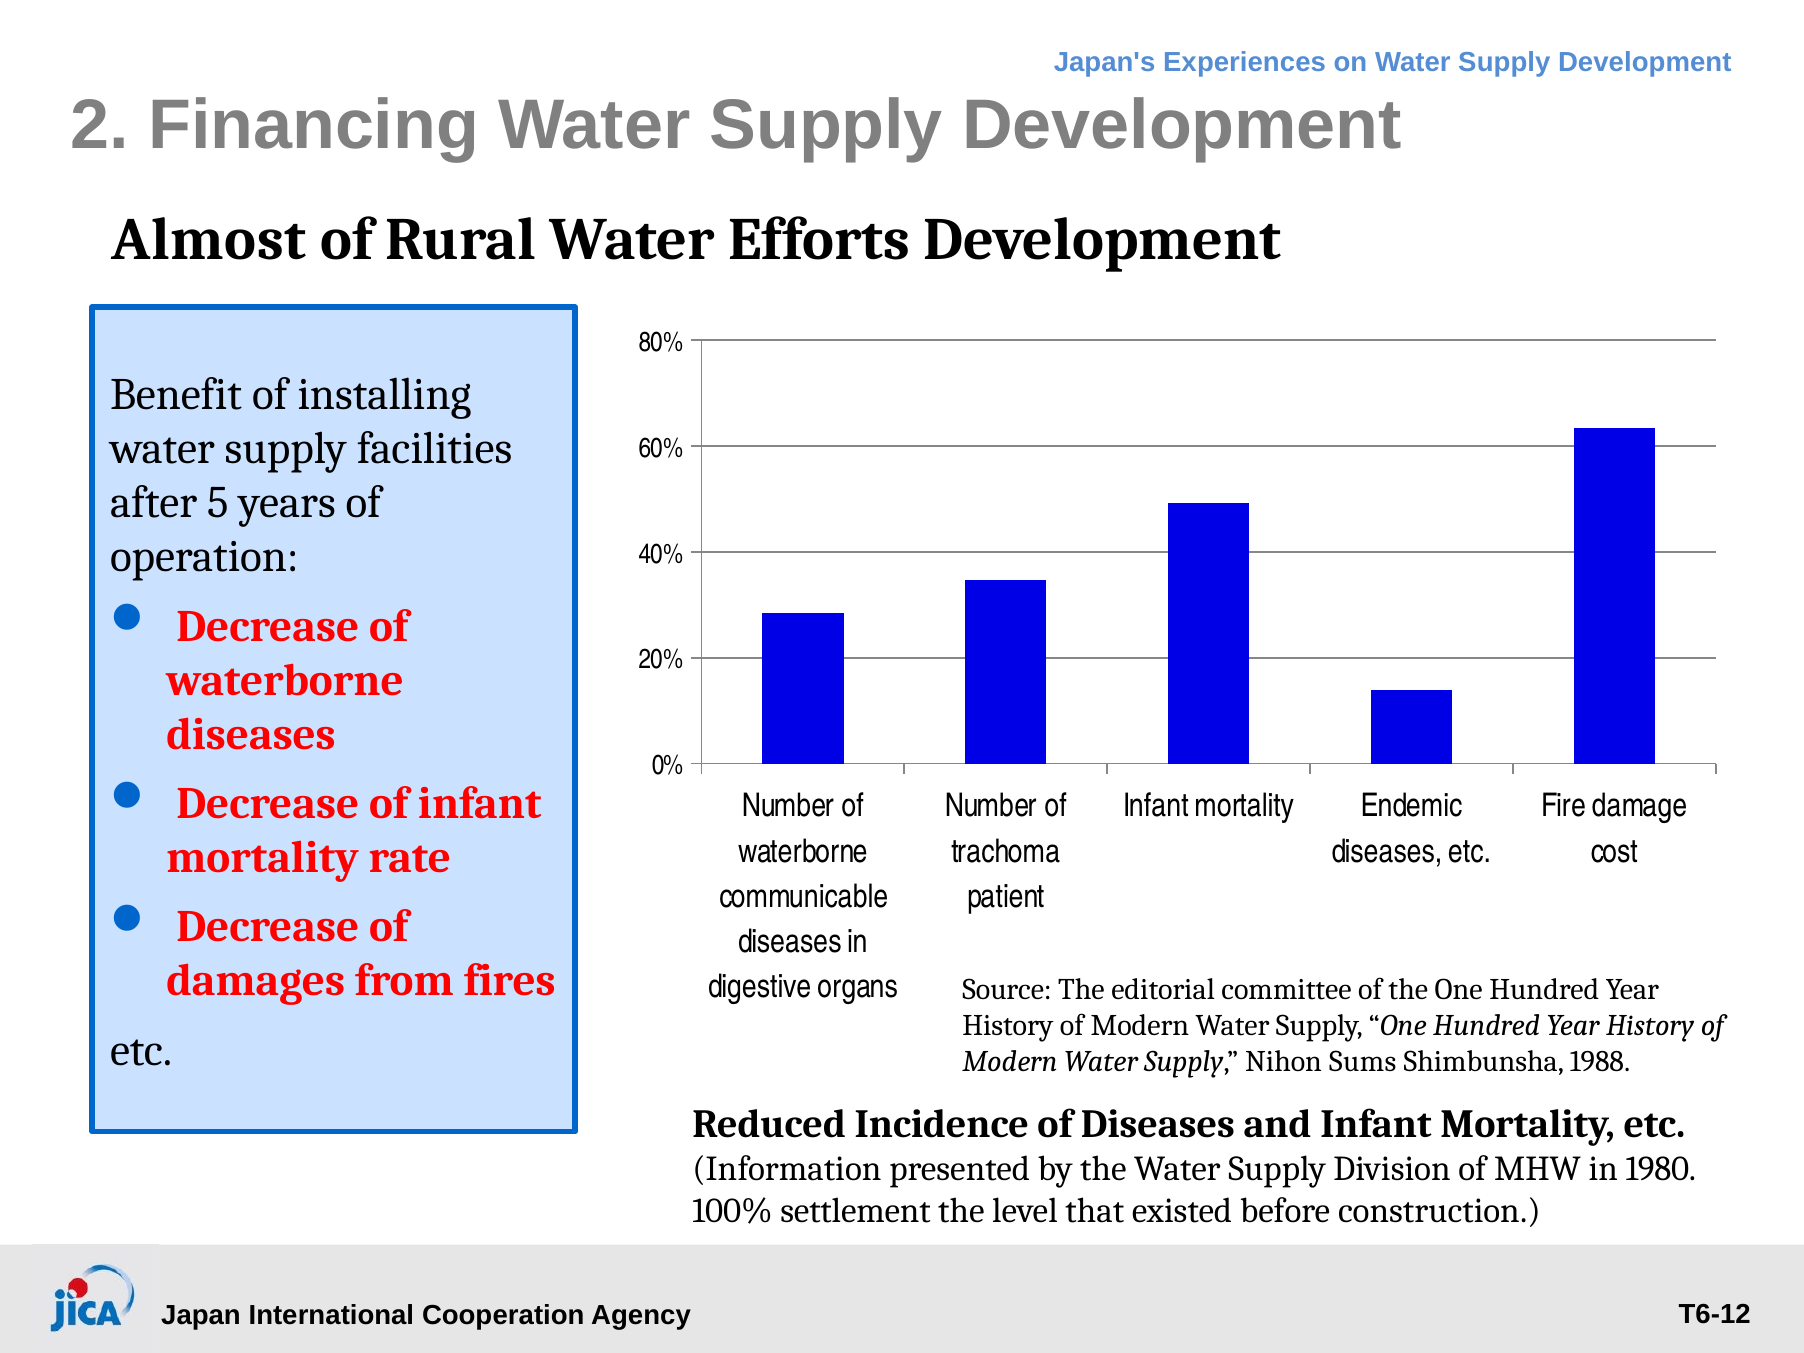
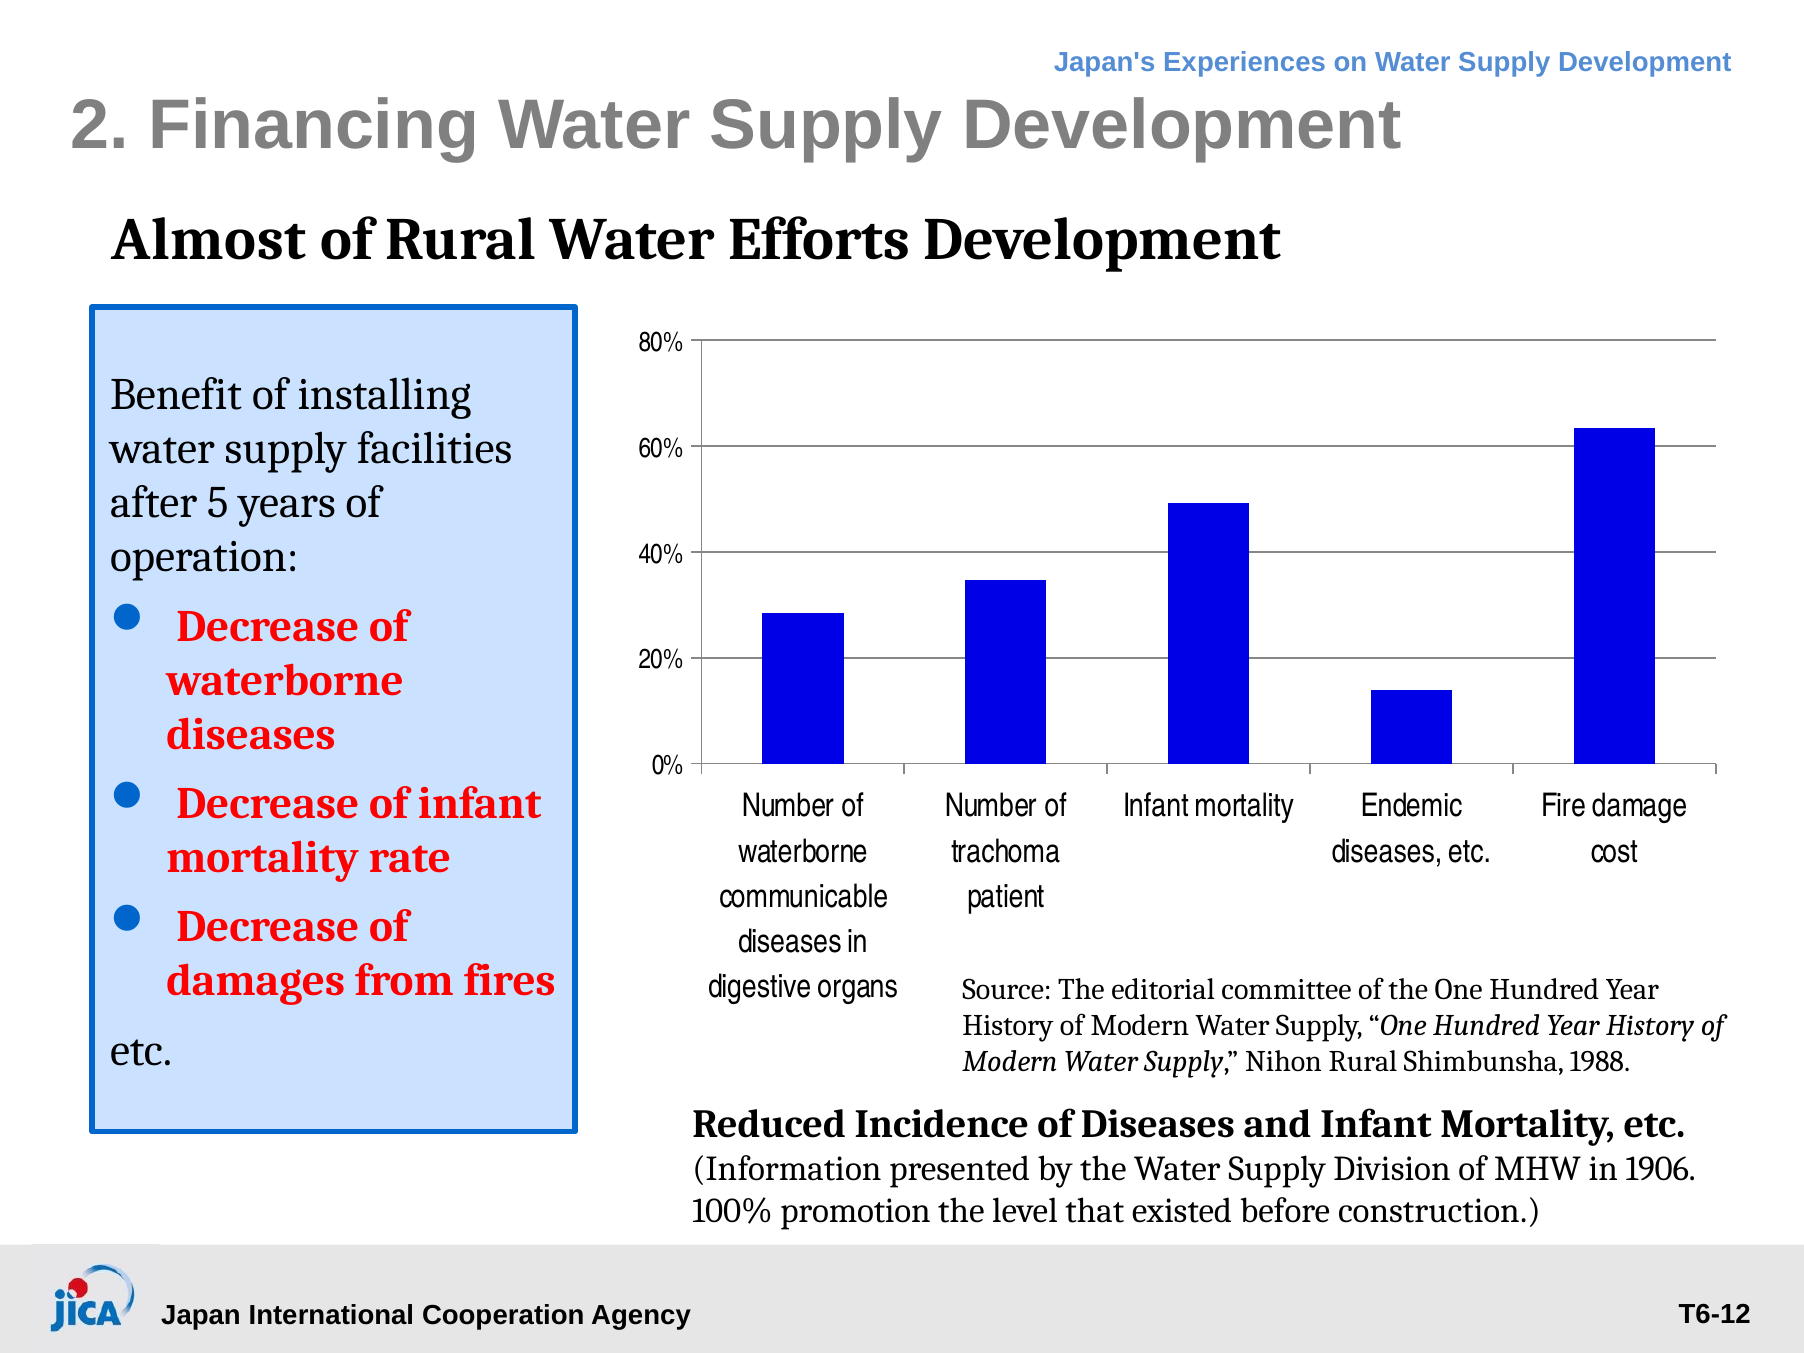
Nihon Sums: Sums -> Rural
1980: 1980 -> 1906
settlement: settlement -> promotion
